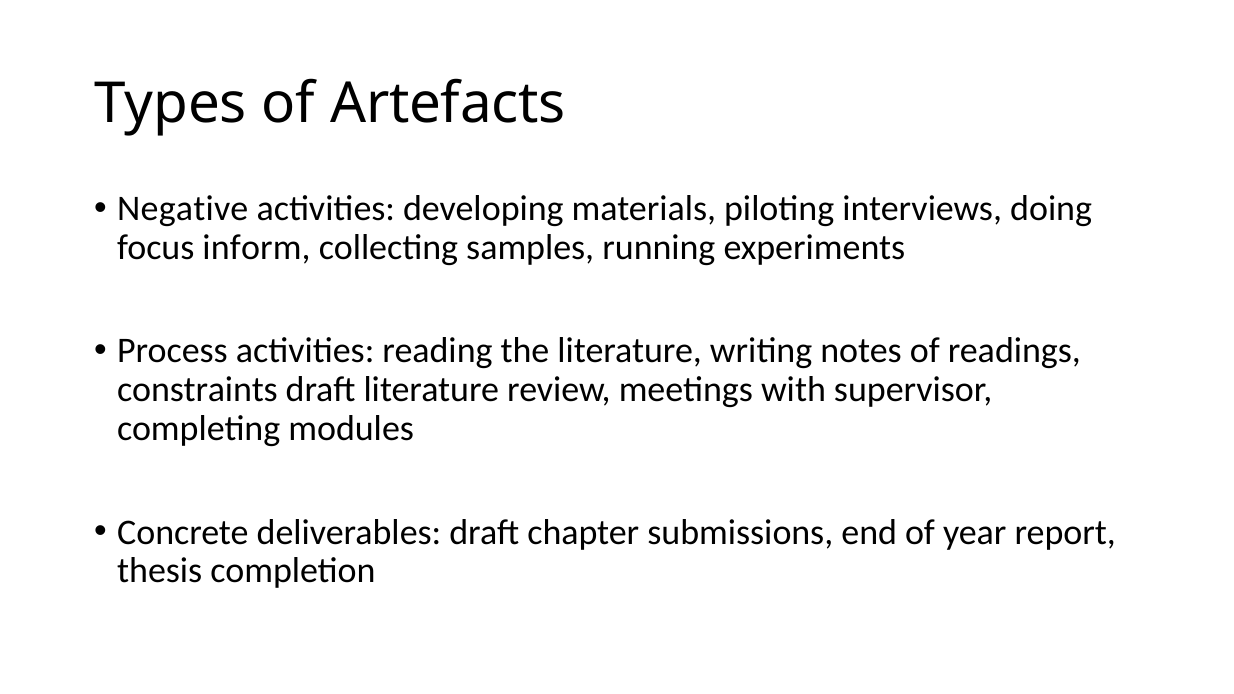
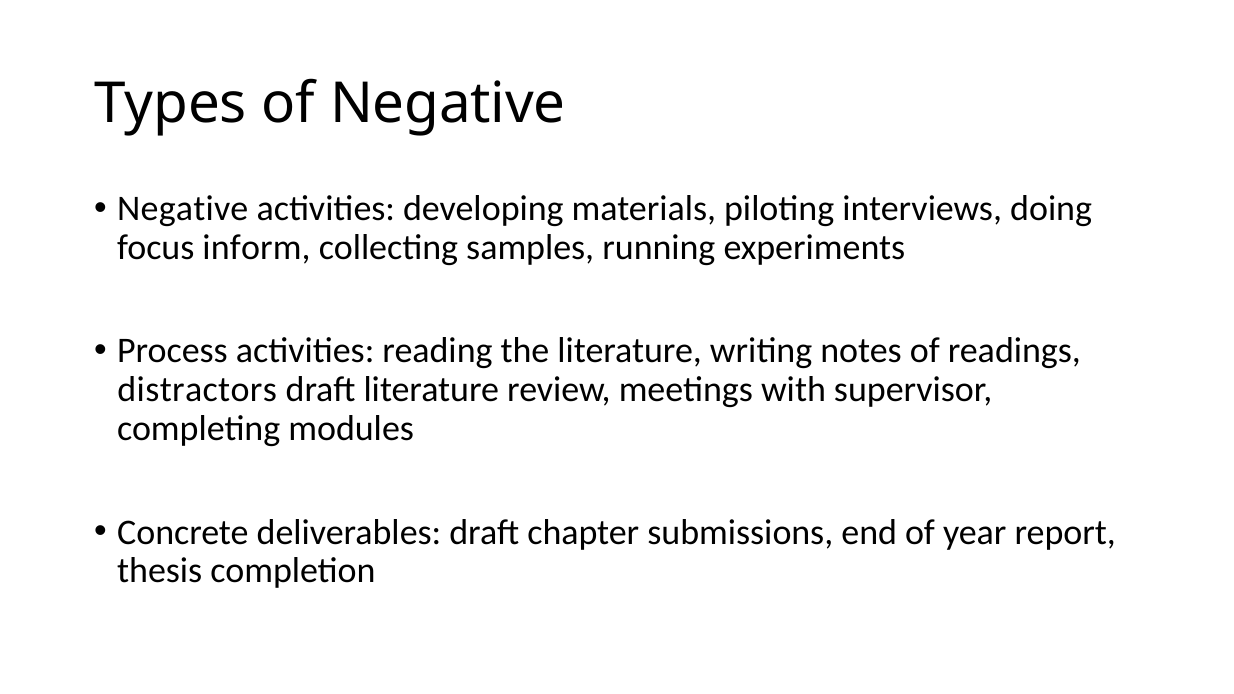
of Artefacts: Artefacts -> Negative
constraints: constraints -> distractors
